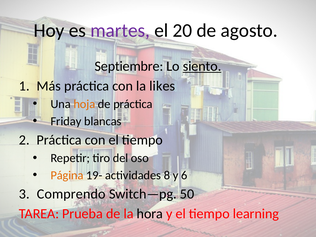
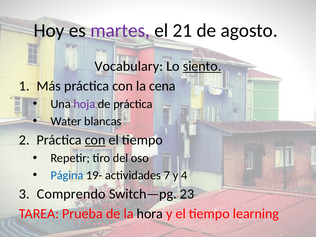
20: 20 -> 21
Septiembre: Septiembre -> Vocabulary
likes: likes -> cena
hoja colour: orange -> purple
Friday: Friday -> Water
con at (95, 140) underline: none -> present
Página colour: orange -> blue
8: 8 -> 7
6: 6 -> 4
50: 50 -> 23
